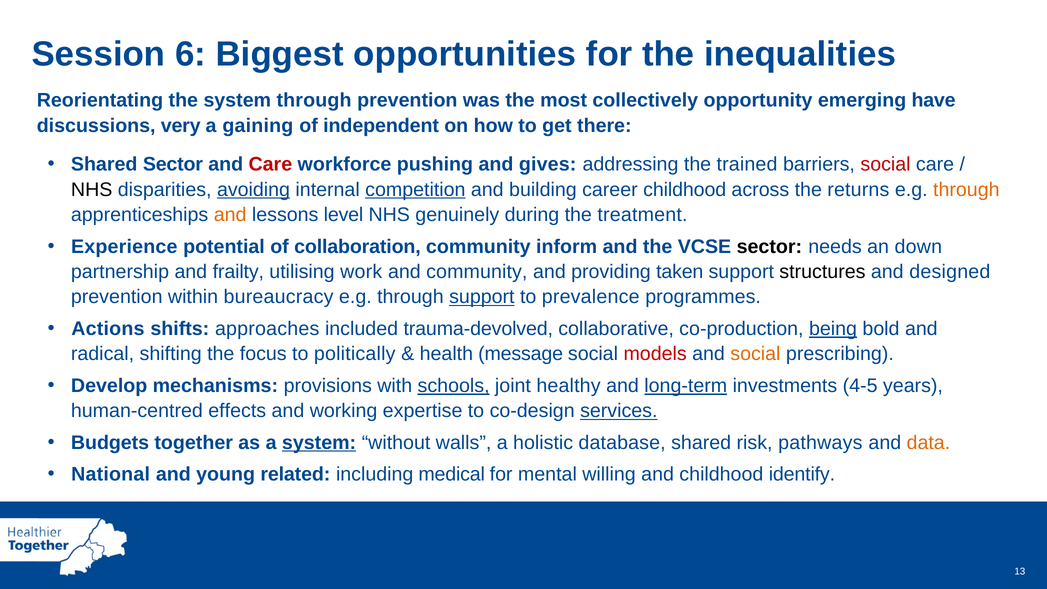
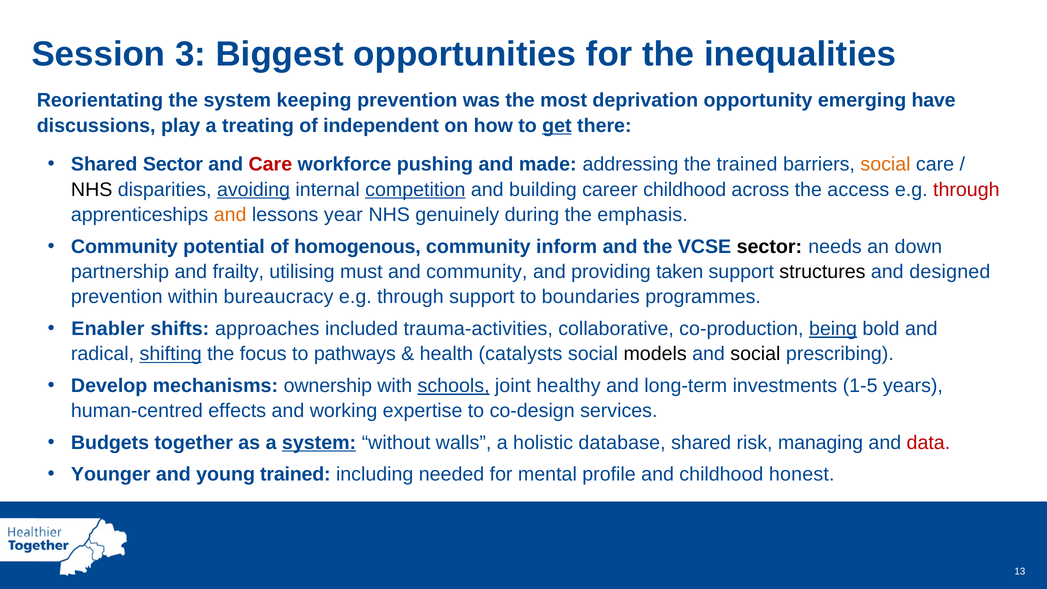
6: 6 -> 3
system through: through -> keeping
collectively: collectively -> deprivation
very: very -> play
gaining: gaining -> treating
get underline: none -> present
gives: gives -> made
social at (886, 164) colour: red -> orange
returns: returns -> access
through at (966, 190) colour: orange -> red
level: level -> year
treatment: treatment -> emphasis
Experience at (124, 247): Experience -> Community
collaboration: collaboration -> homogenous
work: work -> must
support at (482, 297) underline: present -> none
prevalence: prevalence -> boundaries
Actions: Actions -> Enabler
trauma-devolved: trauma-devolved -> trauma-activities
shifting underline: none -> present
politically: politically -> pathways
message: message -> catalysts
models colour: red -> black
social at (755, 354) colour: orange -> black
provisions: provisions -> ownership
long-term underline: present -> none
4-5: 4-5 -> 1-5
services underline: present -> none
pathways: pathways -> managing
data colour: orange -> red
National: National -> Younger
young related: related -> trained
medical: medical -> needed
willing: willing -> profile
identify: identify -> honest
